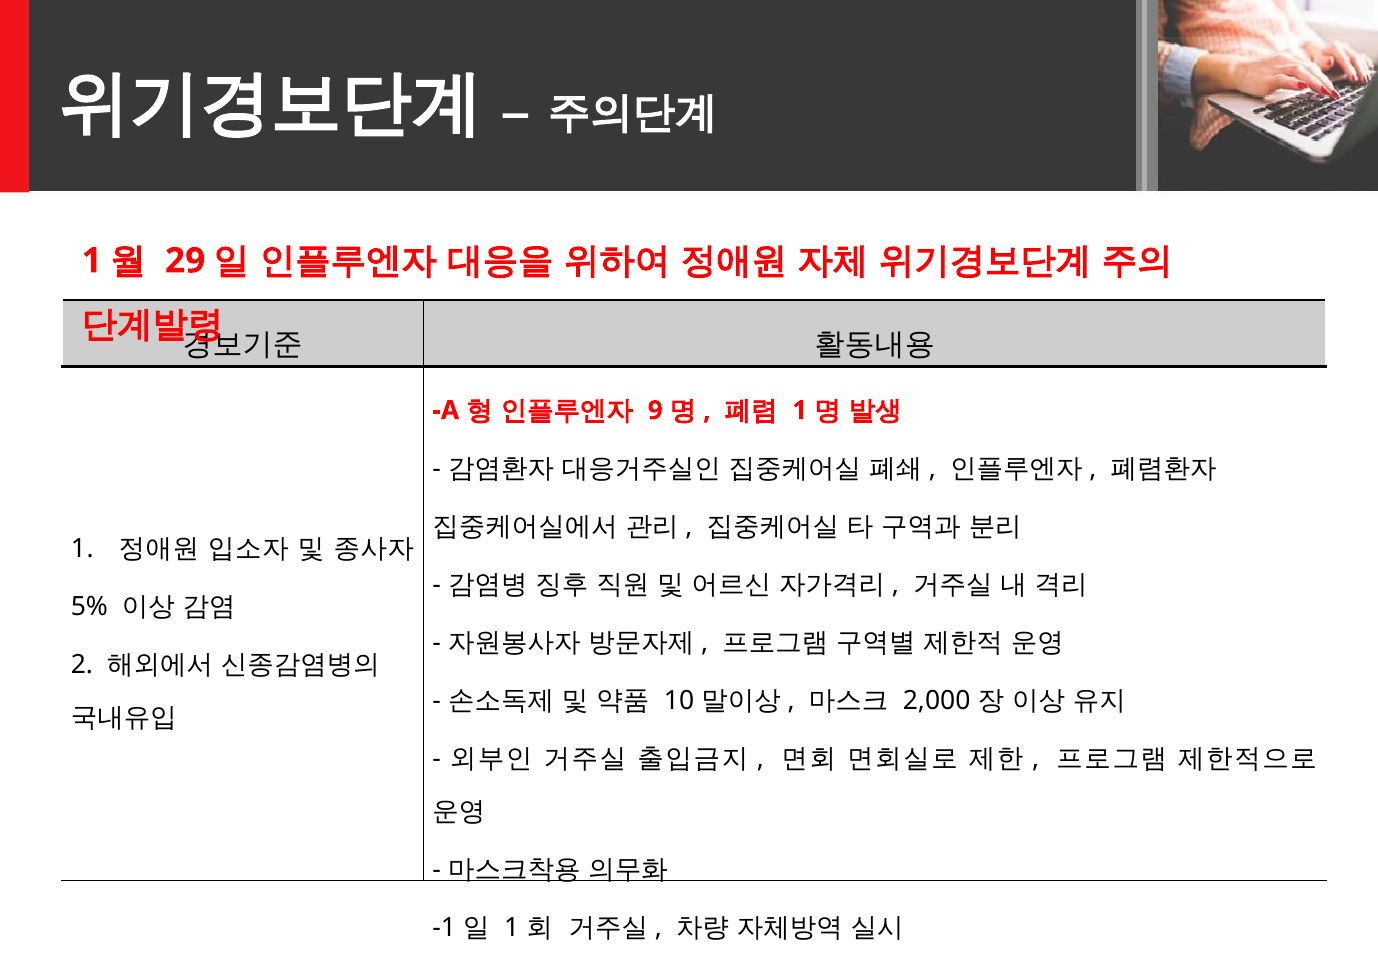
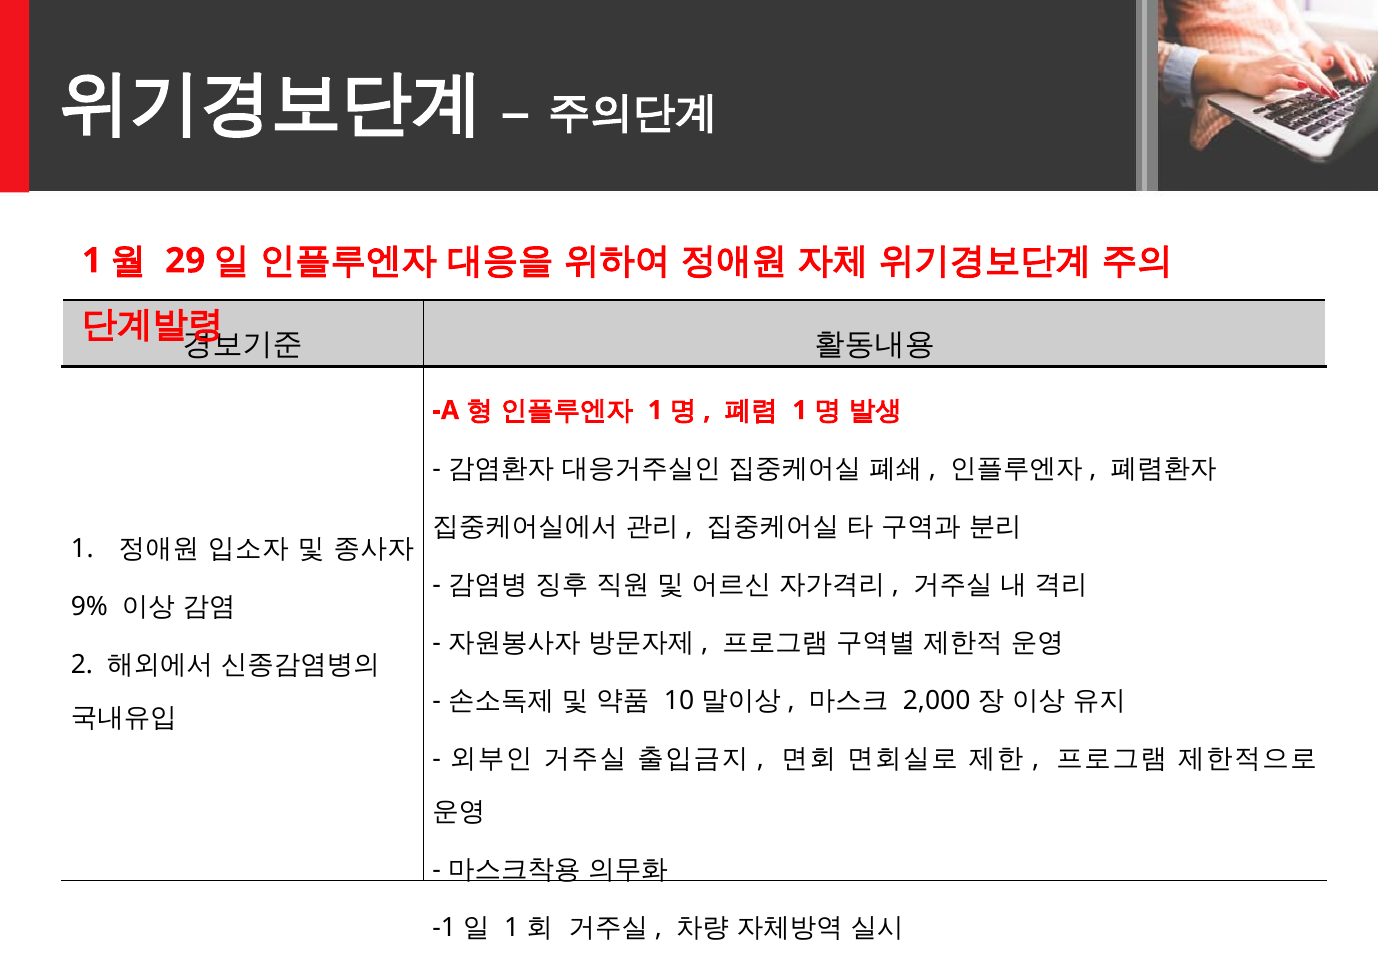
9 at (655, 410): 9 -> 1
5%: 5% -> 9%
